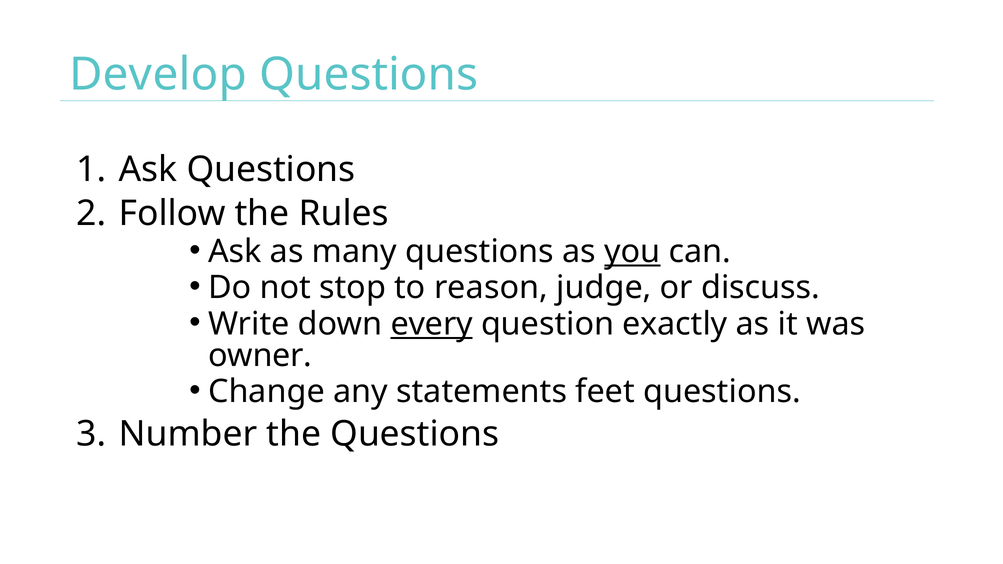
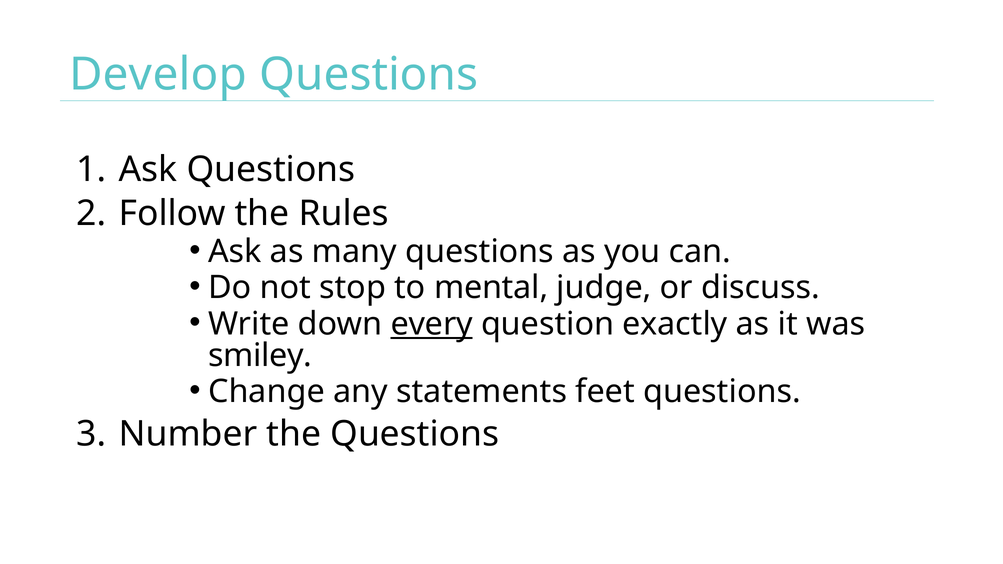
you underline: present -> none
reason: reason -> mental
owner: owner -> smiley
